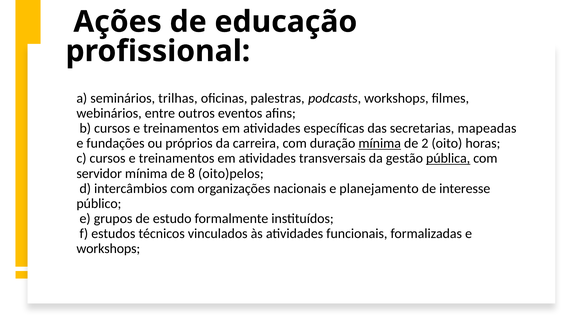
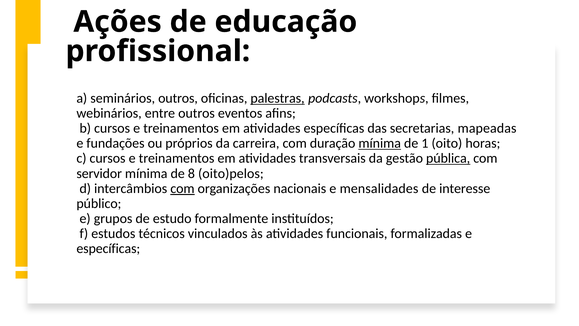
seminários trilhas: trilhas -> outros
palestras underline: none -> present
2: 2 -> 1
com at (182, 188) underline: none -> present
planejamento: planejamento -> mensalidades
workshops at (108, 248): workshops -> específicas
